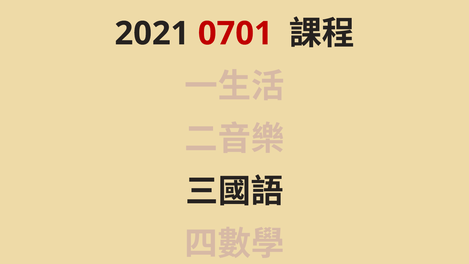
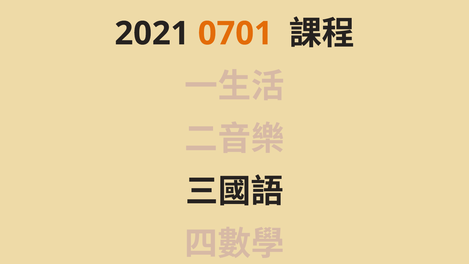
0701 colour: red -> orange
